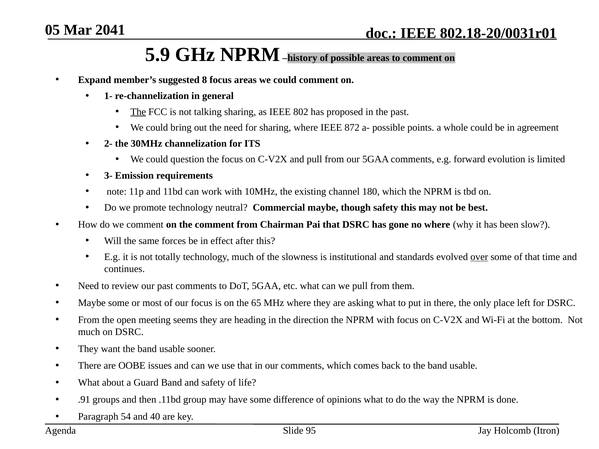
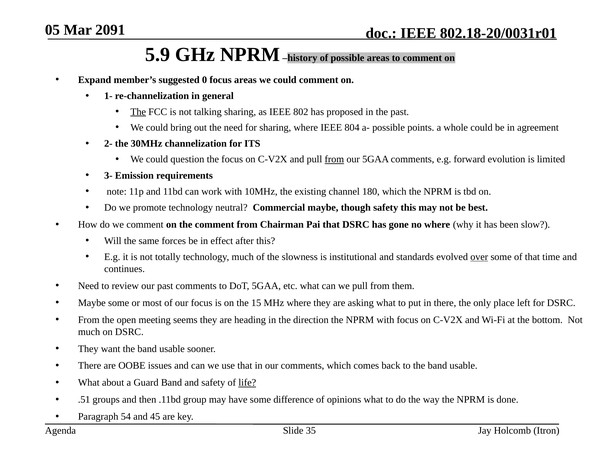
2041: 2041 -> 2091
8: 8 -> 0
872: 872 -> 804
from at (334, 159) underline: none -> present
65: 65 -> 15
life underline: none -> present
.91: .91 -> .51
40: 40 -> 45
95: 95 -> 35
